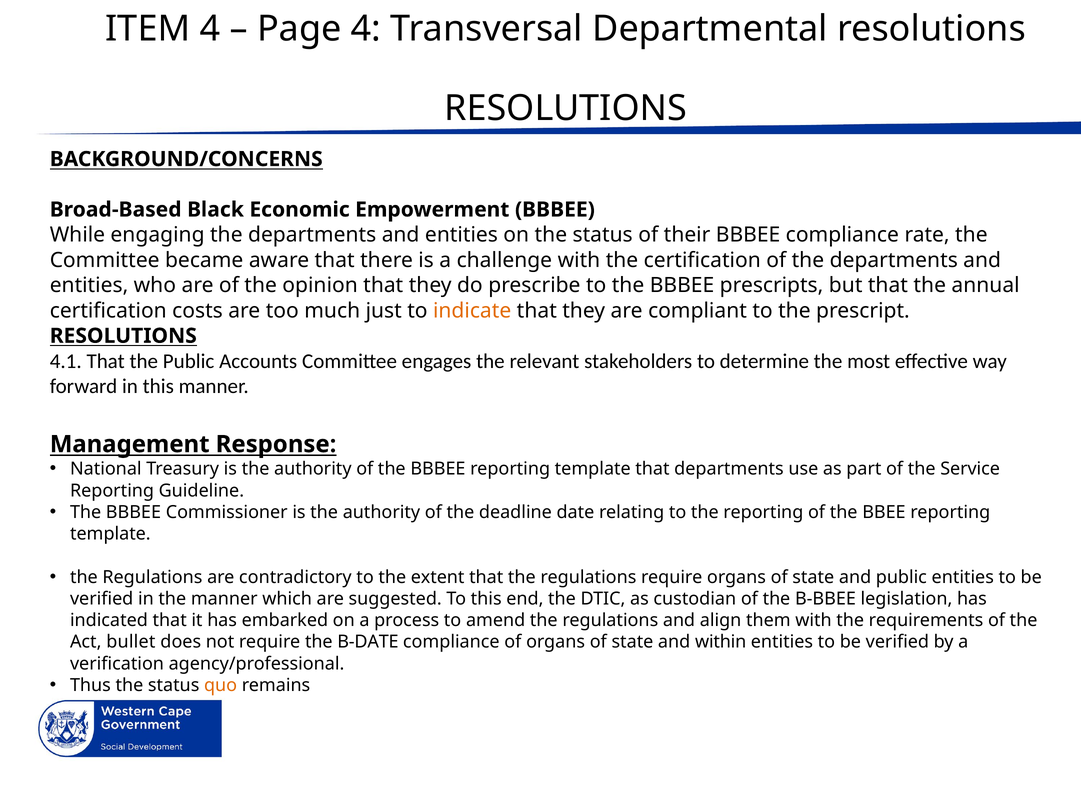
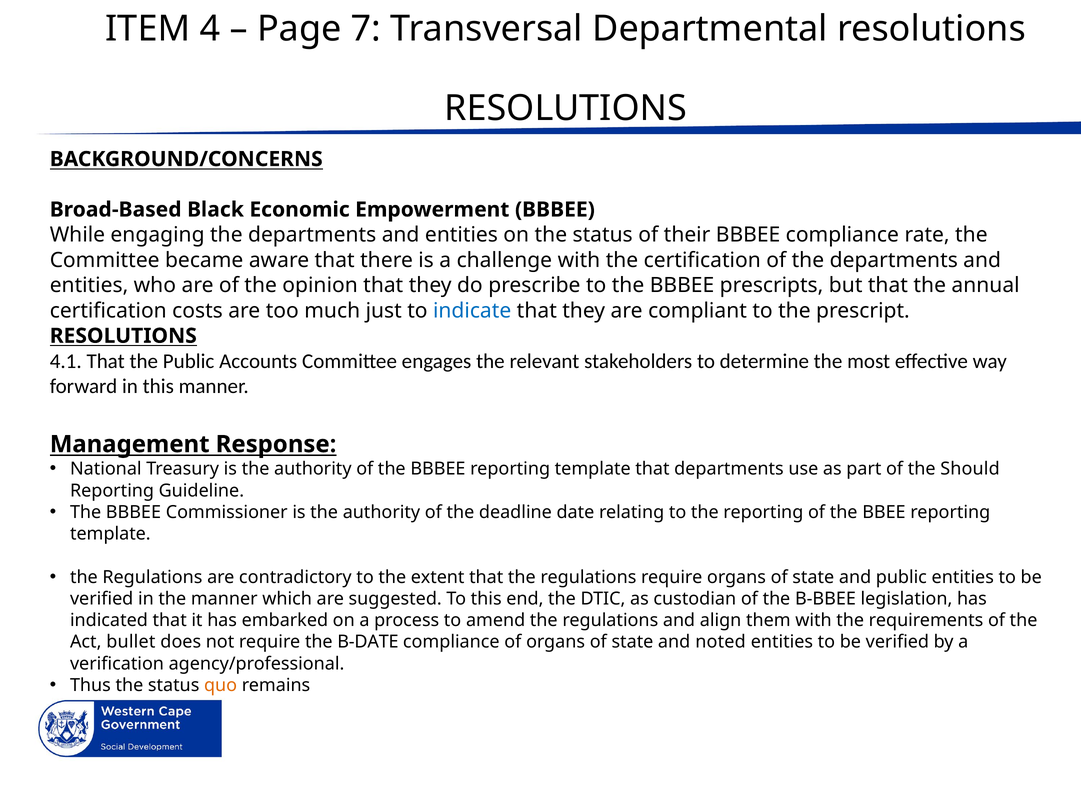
Page 4: 4 -> 7
indicate colour: orange -> blue
Service: Service -> Should
within: within -> noted
